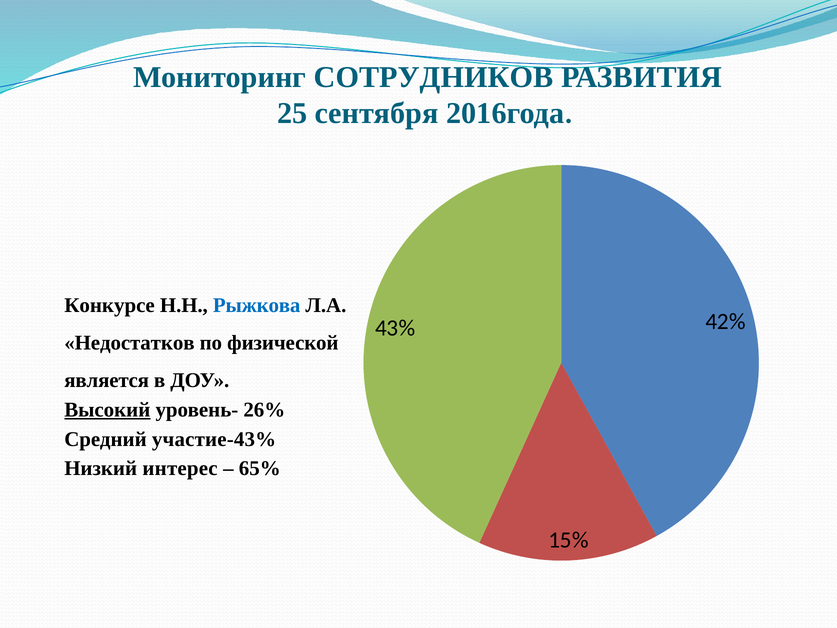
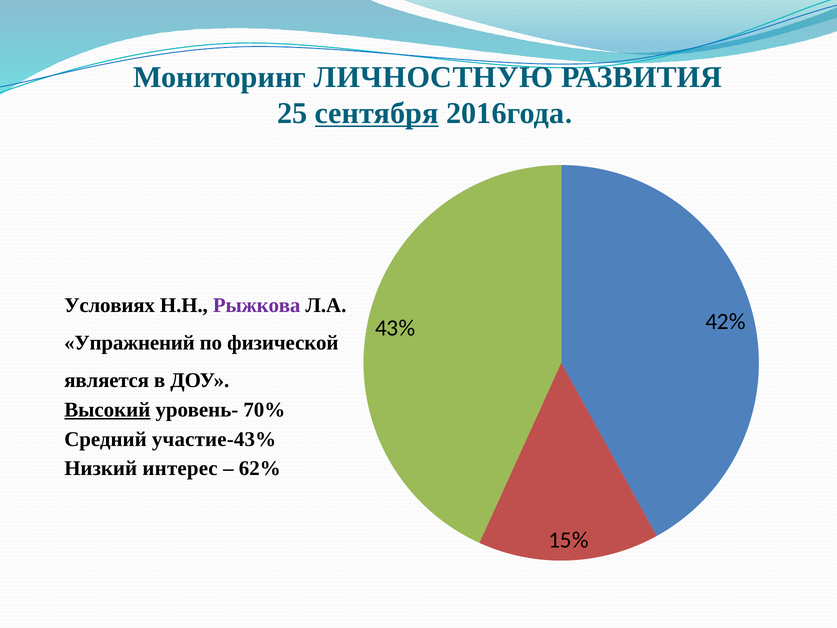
СОТРУДНИКОВ: СОТРУДНИКОВ -> ЛИЧНОСТНУЮ
сентября underline: none -> present
Конкурсе: Конкурсе -> Условиях
Рыжкова colour: blue -> purple
Недостатков: Недостатков -> Упражнений
26%: 26% -> 70%
65%: 65% -> 62%
